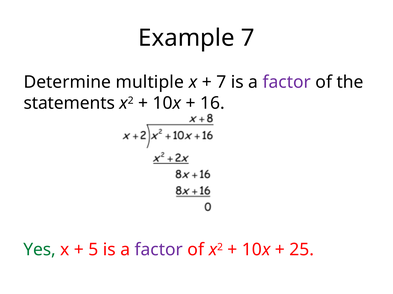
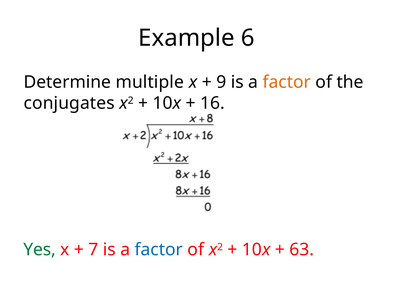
Example 7: 7 -> 6
7 at (221, 82): 7 -> 9
factor at (287, 82) colour: purple -> orange
statements: statements -> conjugates
5: 5 -> 7
factor at (159, 250) colour: purple -> blue
25: 25 -> 63
